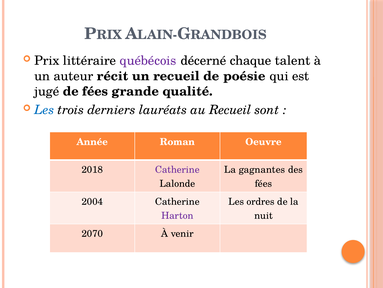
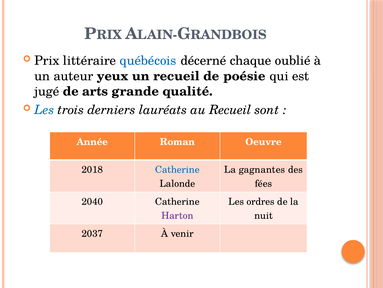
québécois colour: purple -> blue
talent: talent -> oublié
récit: récit -> yeux
de fées: fées -> arts
Catherine at (177, 169) colour: purple -> blue
2004: 2004 -> 2040
2070: 2070 -> 2037
